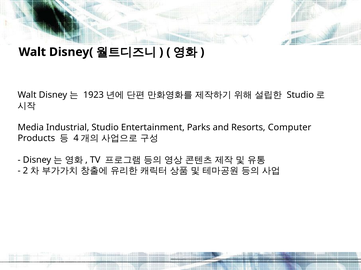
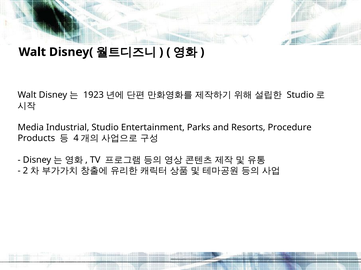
Computer: Computer -> Procedure
